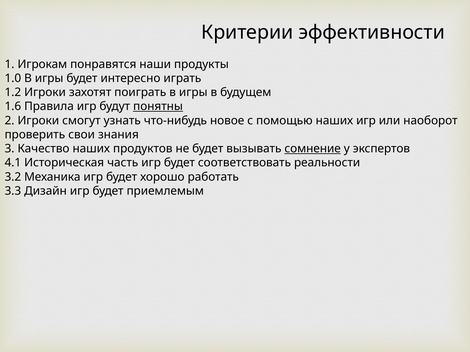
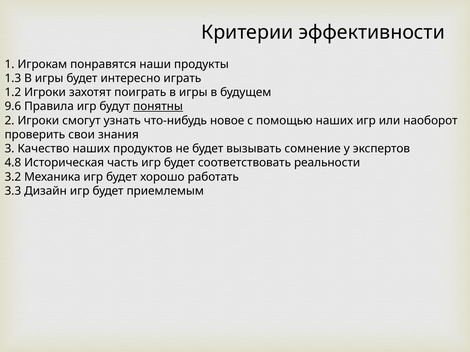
1.0: 1.0 -> 1.3
1.6: 1.6 -> 9.6
сомнение underline: present -> none
4.1: 4.1 -> 4.8
